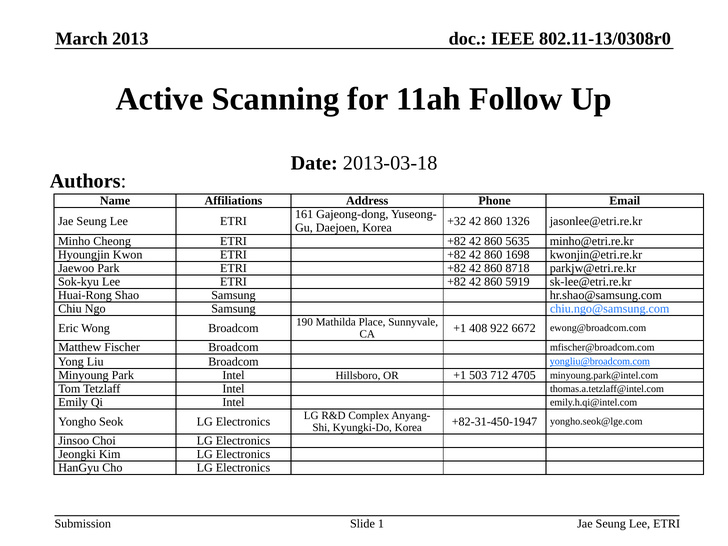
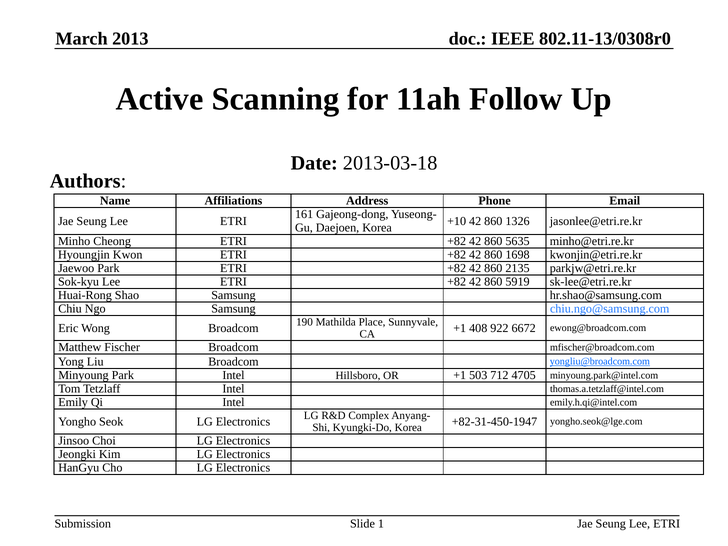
+32: +32 -> +10
8718: 8718 -> 2135
